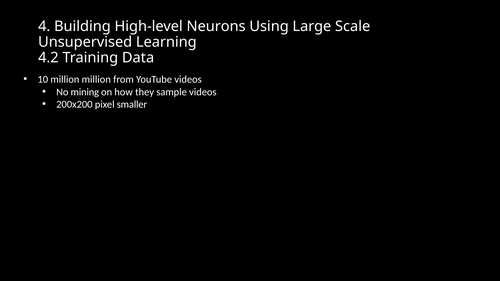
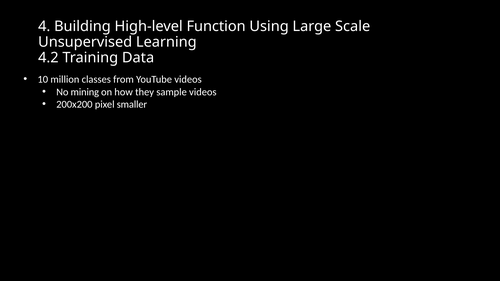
Neurons: Neurons -> Function
million million: million -> classes
